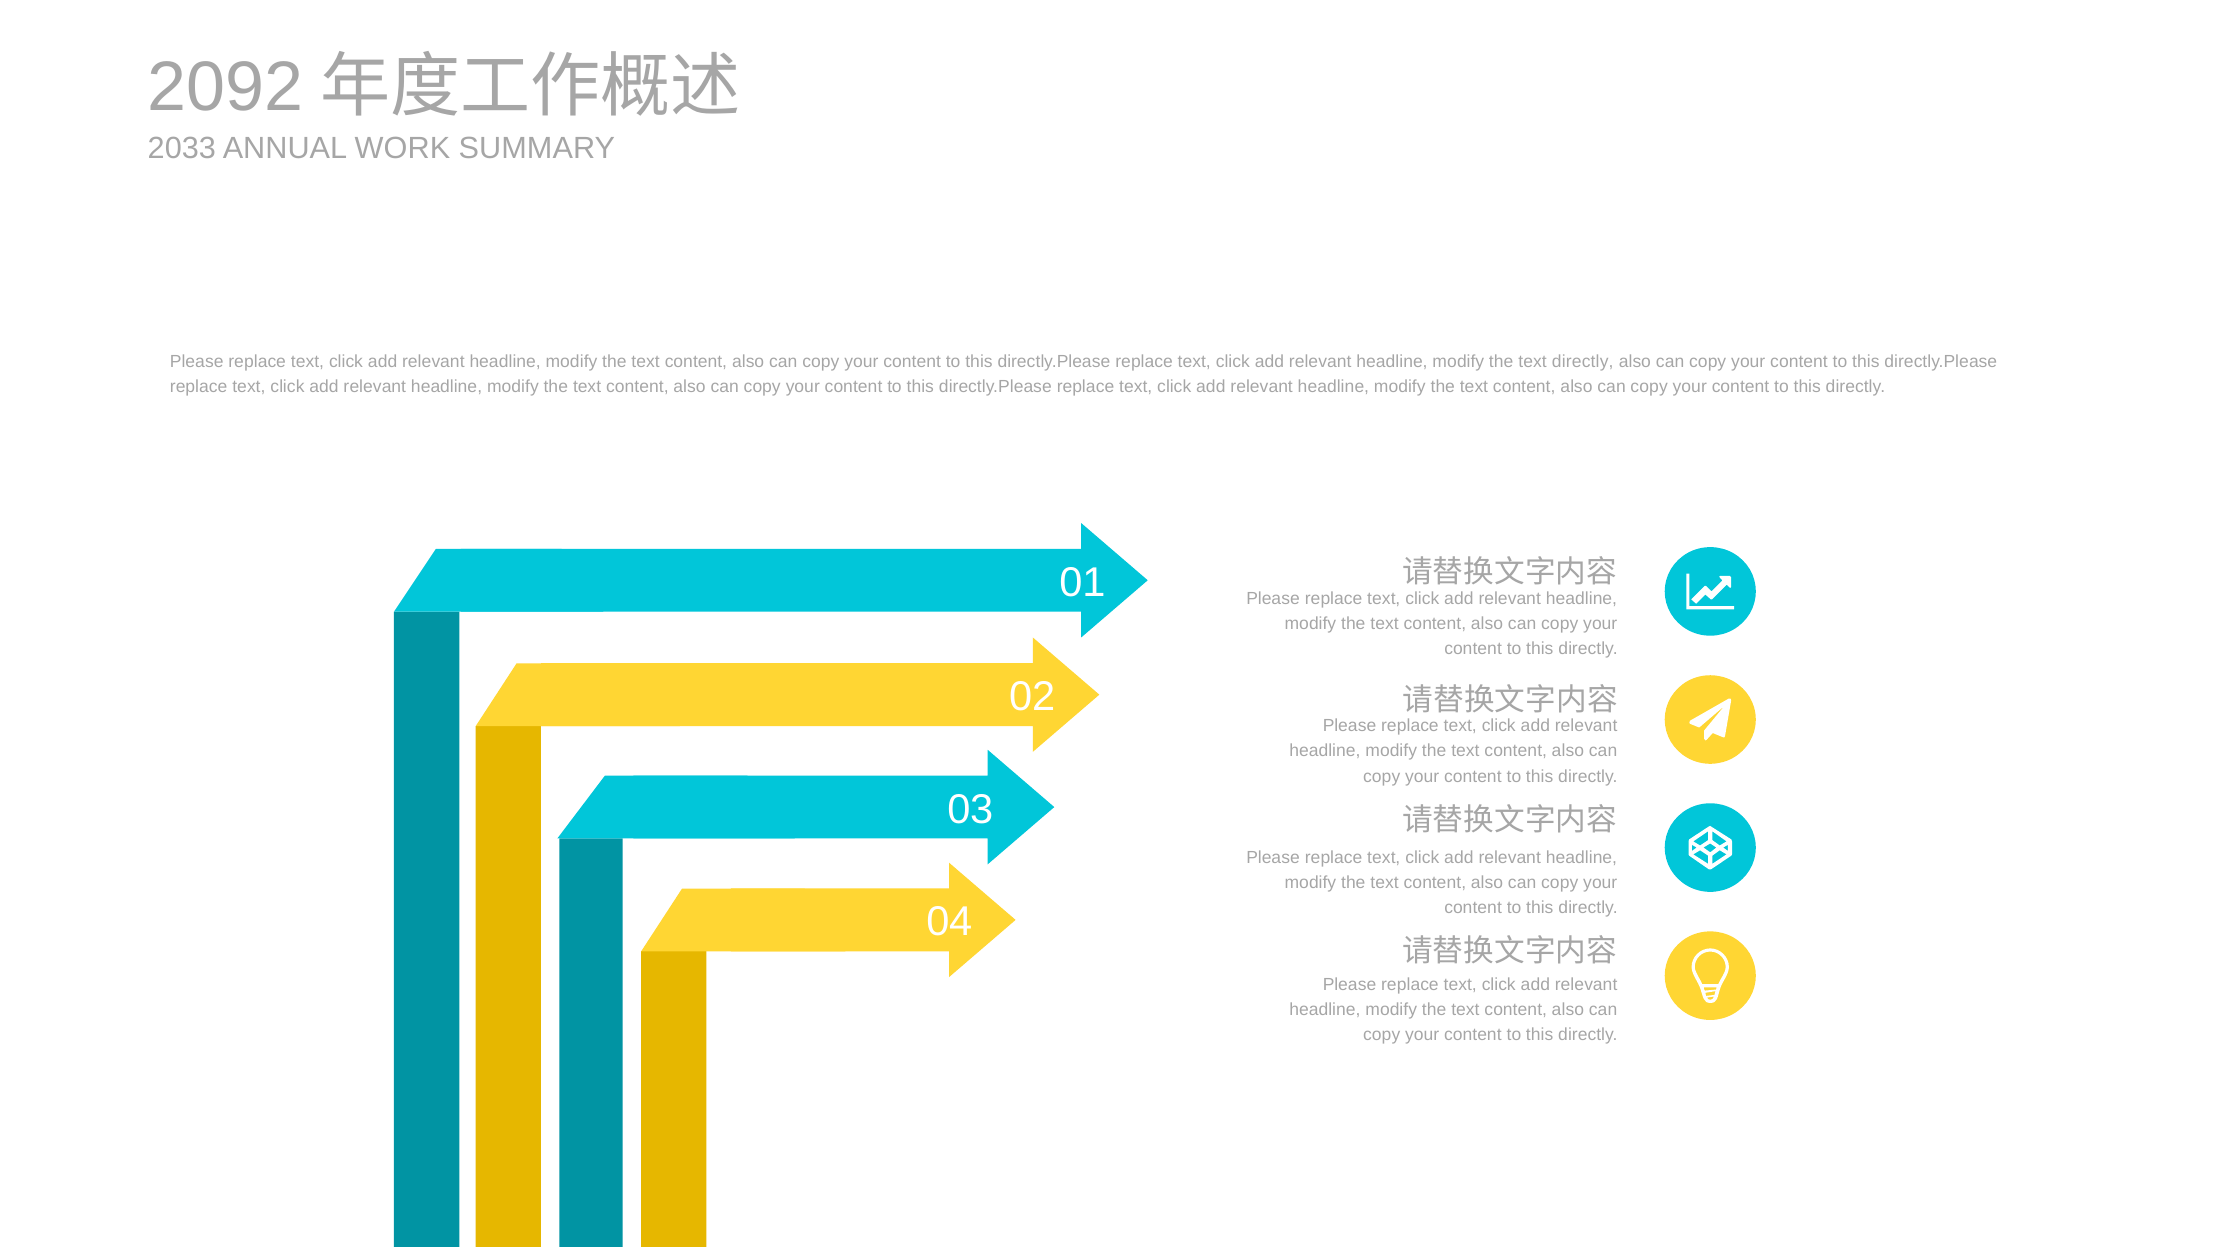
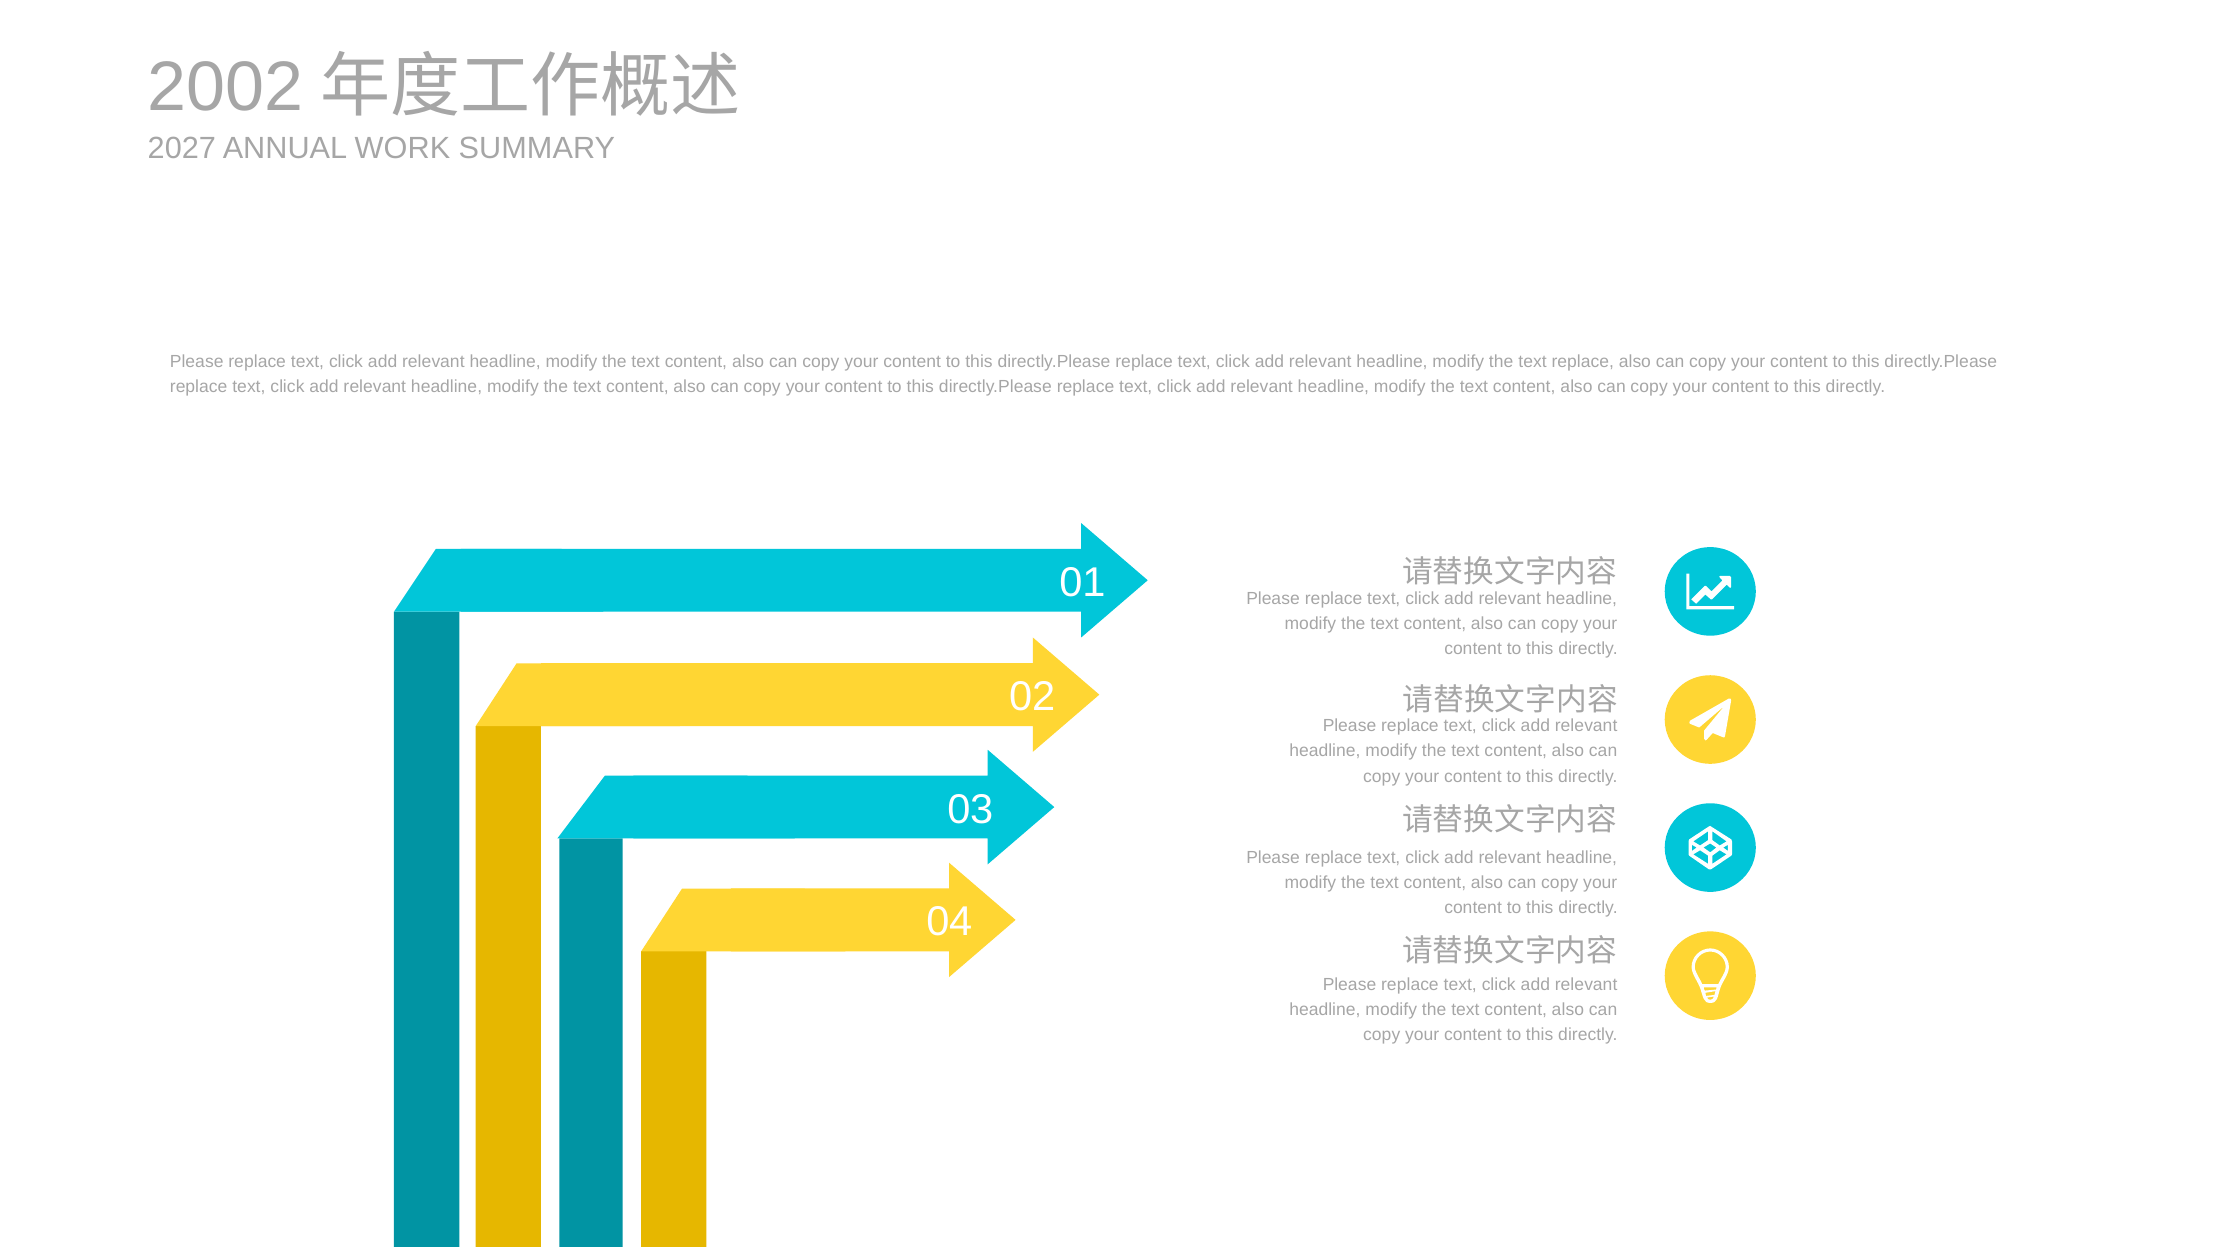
2092: 2092 -> 2002
2033: 2033 -> 2027
text directly: directly -> replace
